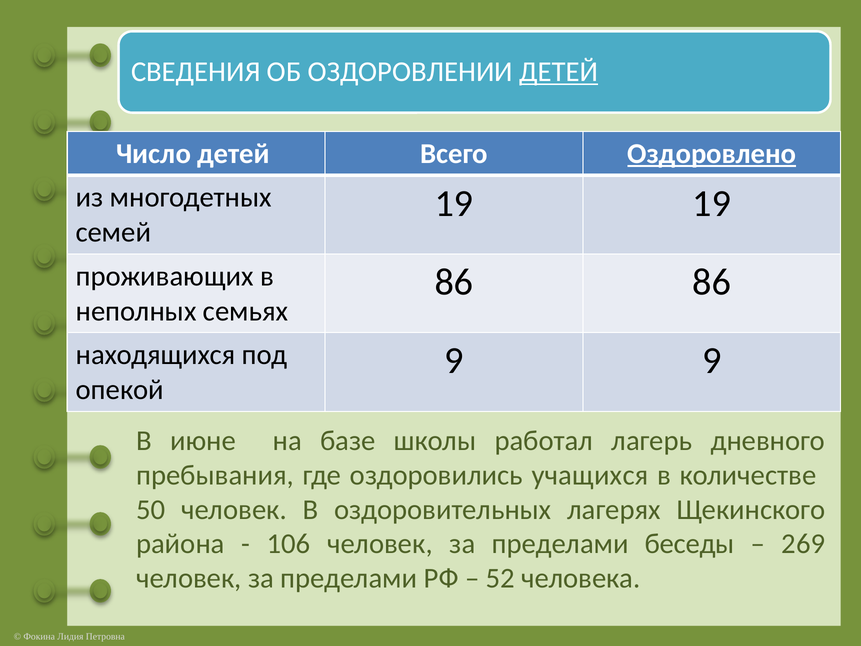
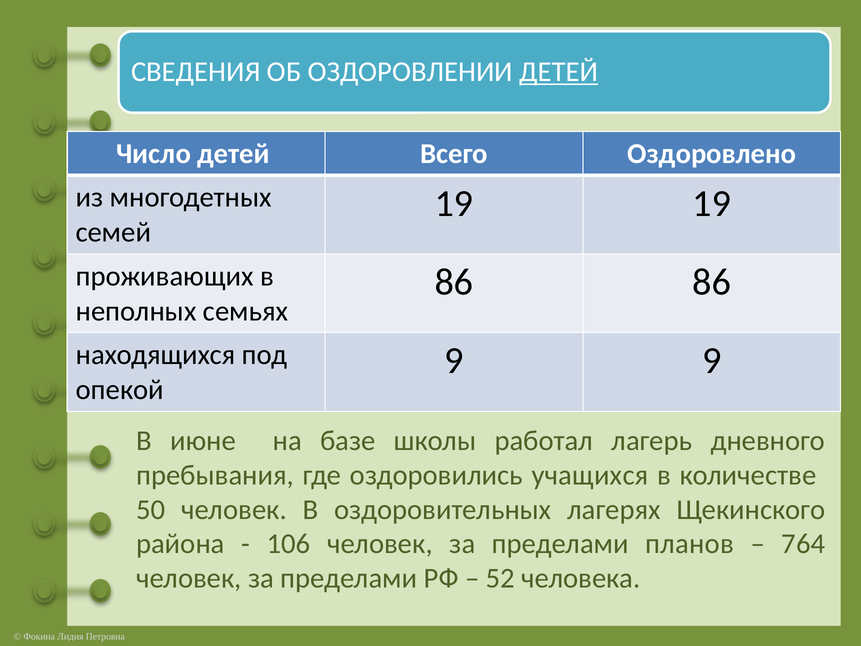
Оздоровлено underline: present -> none
беседы: беседы -> планов
269: 269 -> 764
